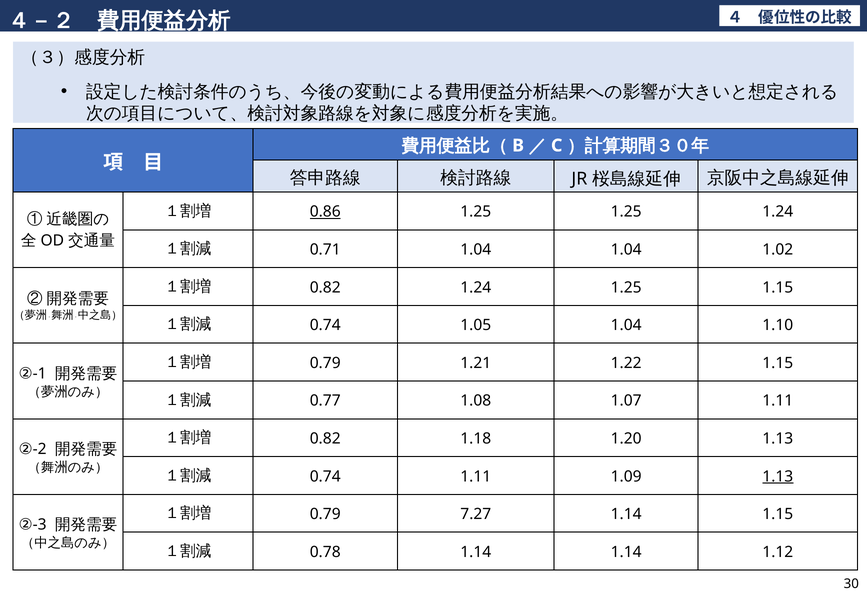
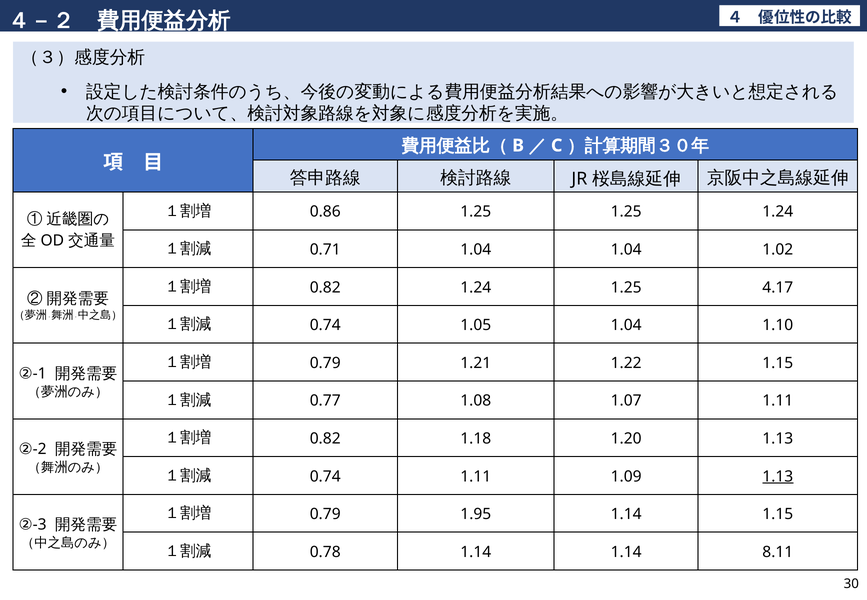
0.86 underline: present -> none
1.25 1.15: 1.15 -> 4.17
7.27: 7.27 -> 1.95
1.12: 1.12 -> 8.11
